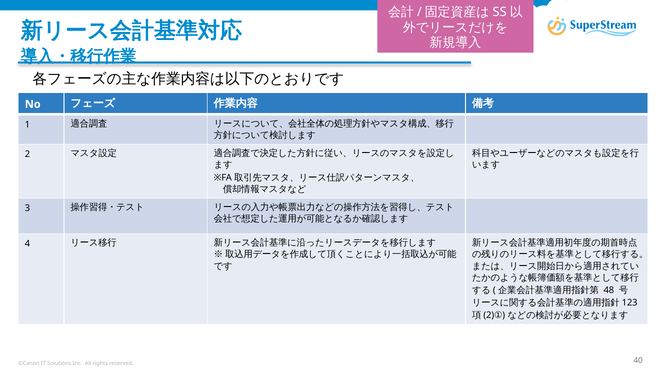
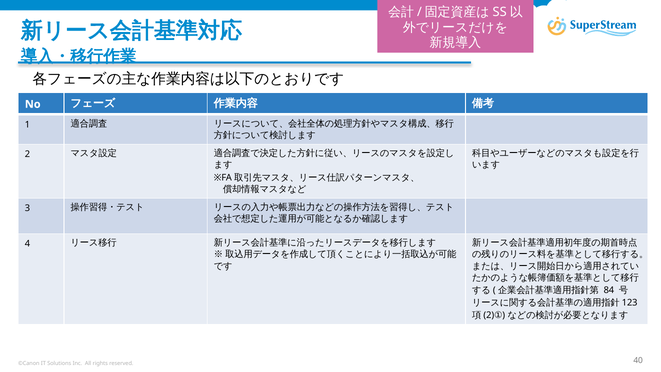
48: 48 -> 84
